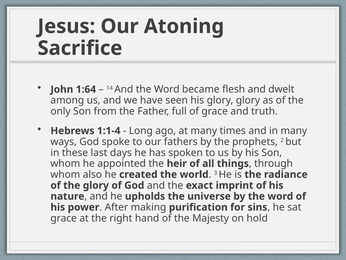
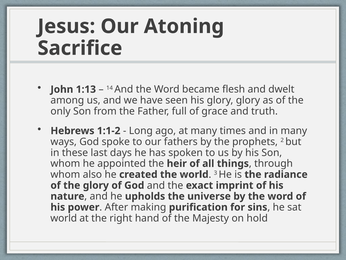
1:64: 1:64 -> 1:13
1:1-4: 1:1-4 -> 1:1-2
grace at (64, 218): grace -> world
